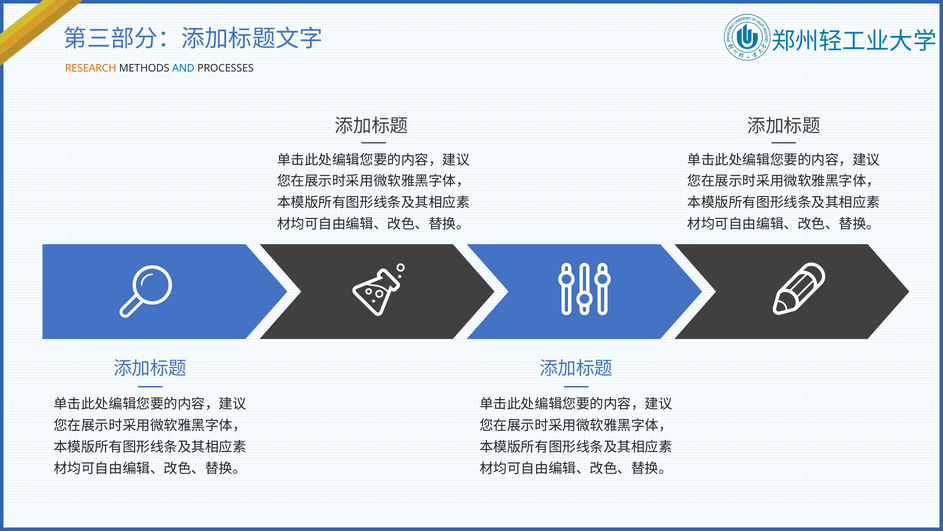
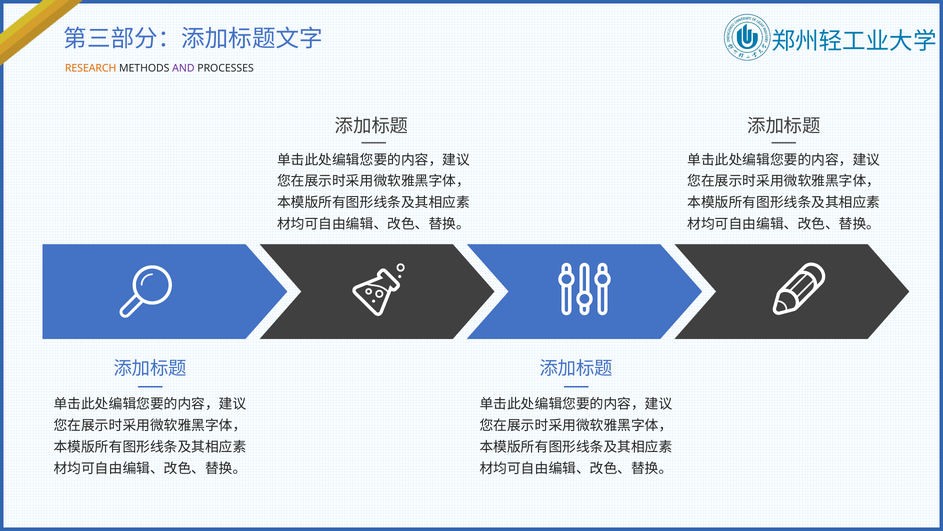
AND colour: blue -> purple
